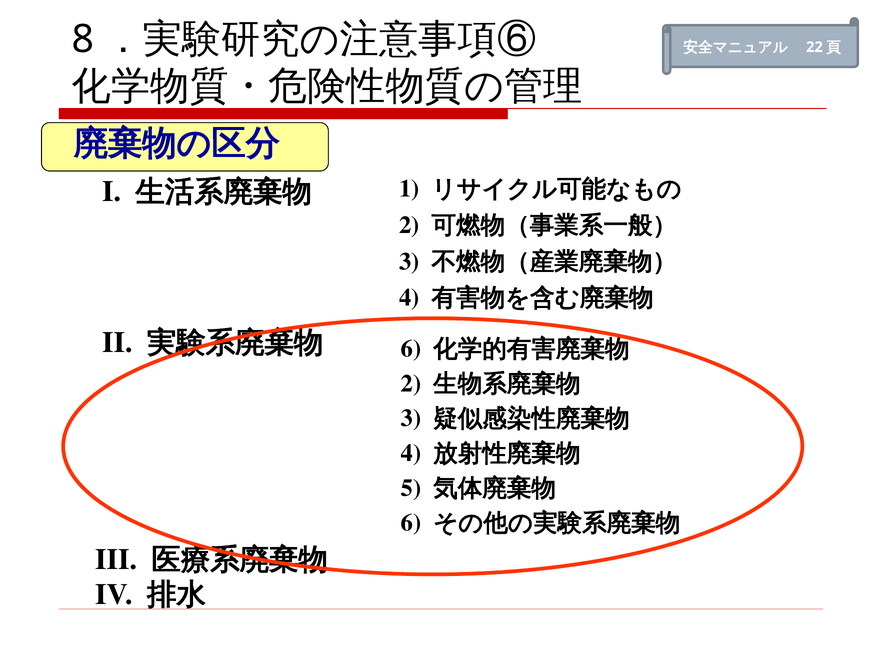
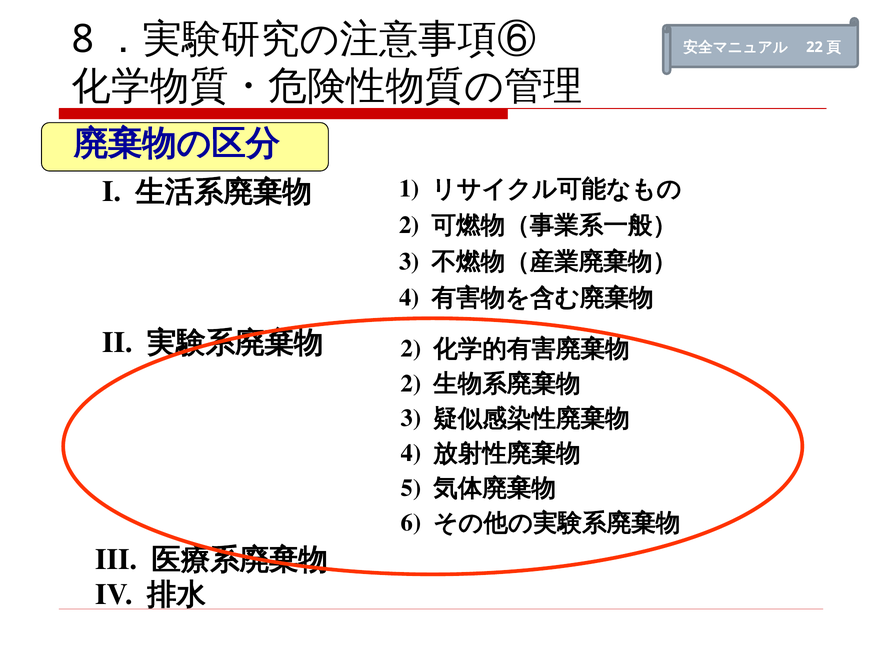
6 at (411, 348): 6 -> 2
